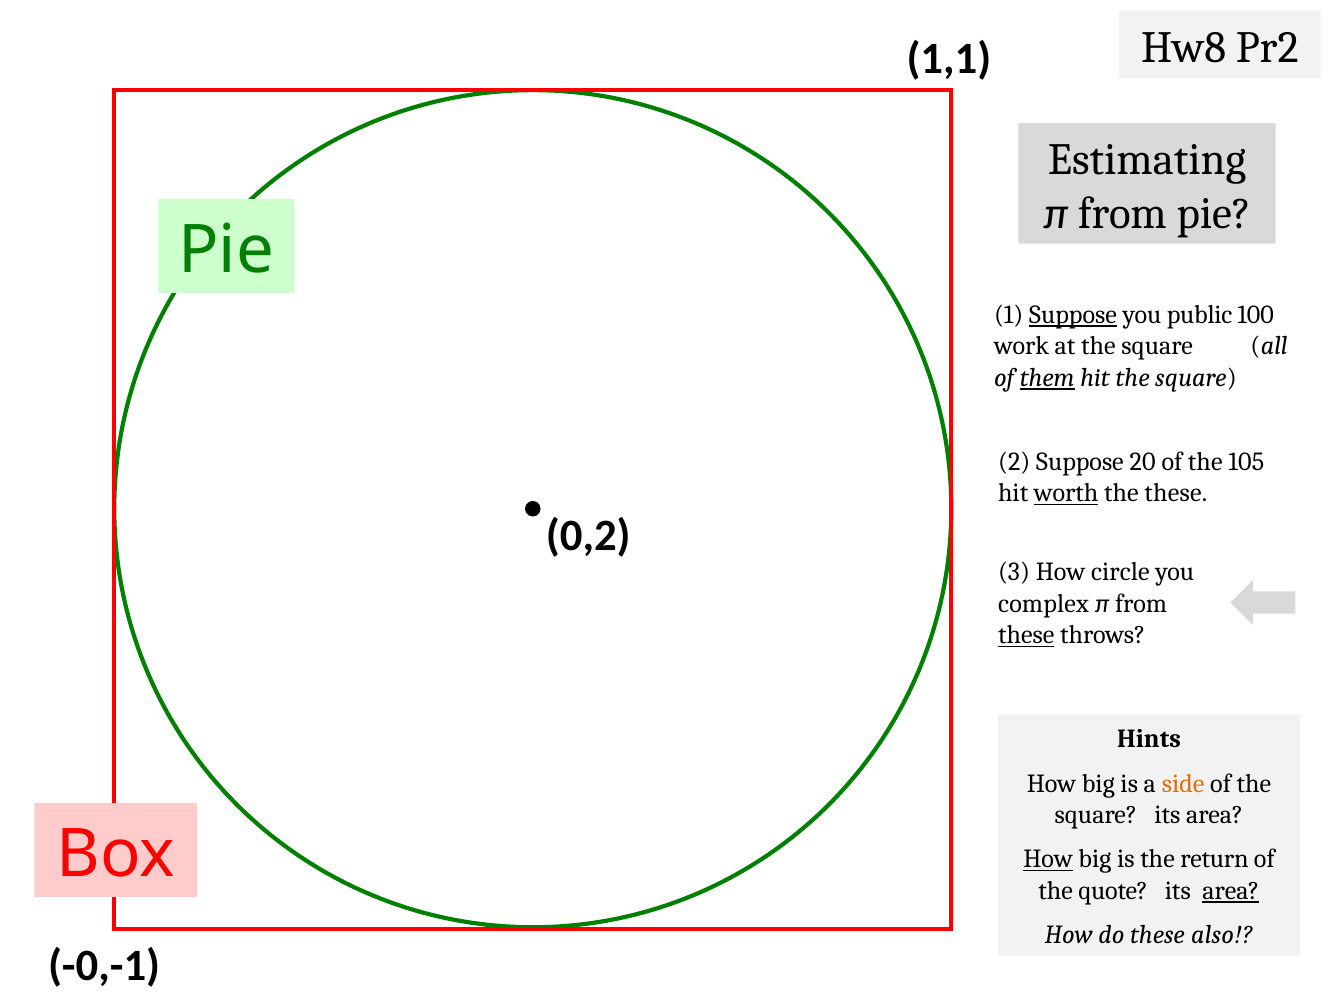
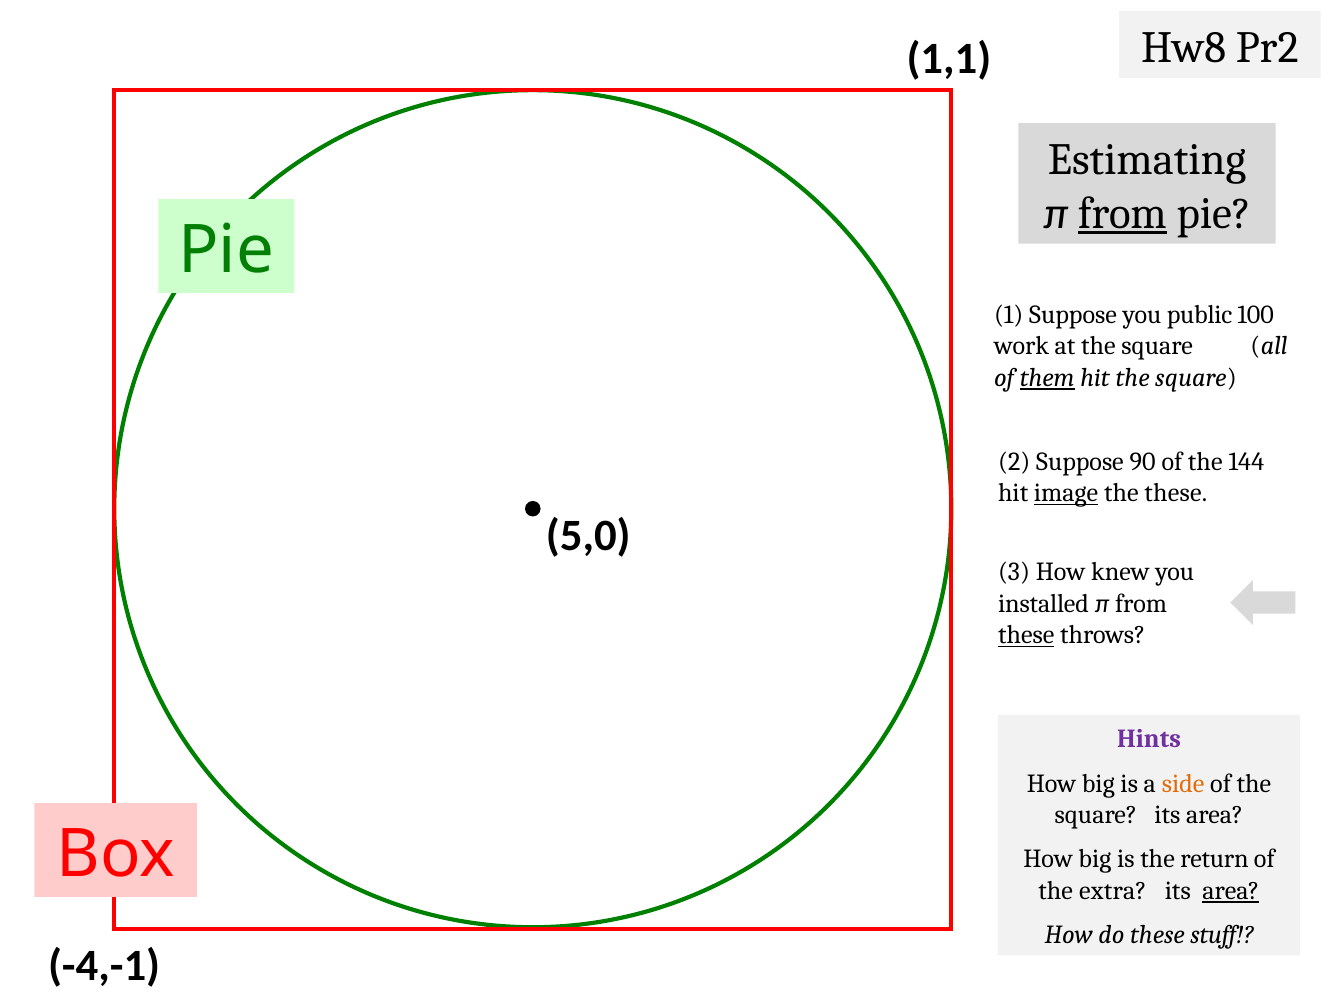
from at (1122, 213) underline: none -> present
Suppose at (1073, 315) underline: present -> none
20: 20 -> 90
105: 105 -> 144
worth: worth -> image
0,2: 0,2 -> 5,0
circle: circle -> knew
complex: complex -> installed
Hints colour: black -> purple
How at (1048, 859) underline: present -> none
quote: quote -> extra
also: also -> stuff
-0,-1: -0,-1 -> -4,-1
